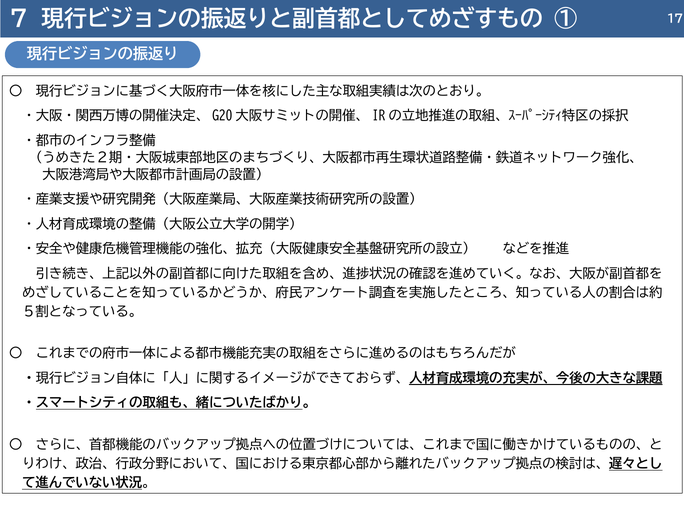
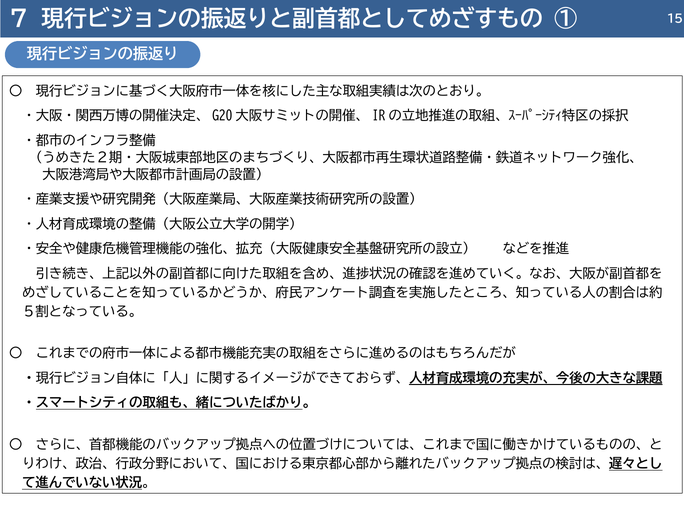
17: 17 -> 15
